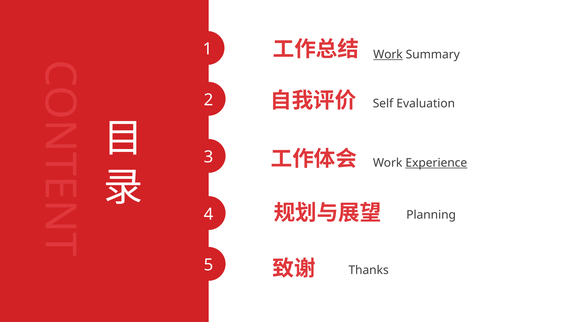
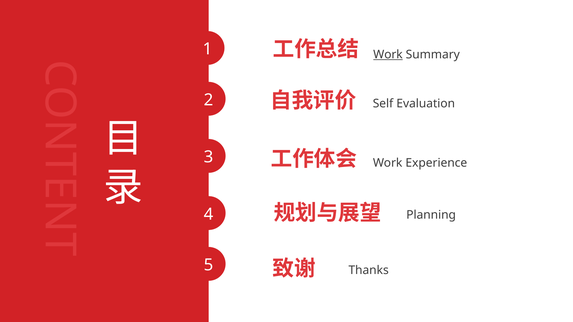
Experience underline: present -> none
